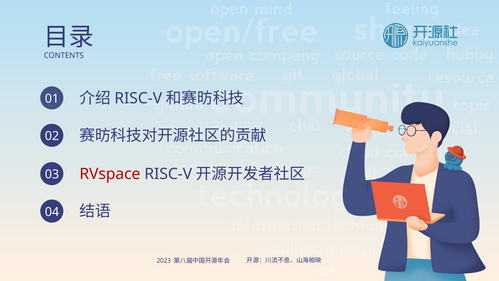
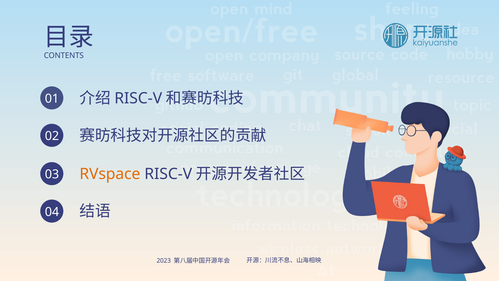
RVspace colour: red -> orange
